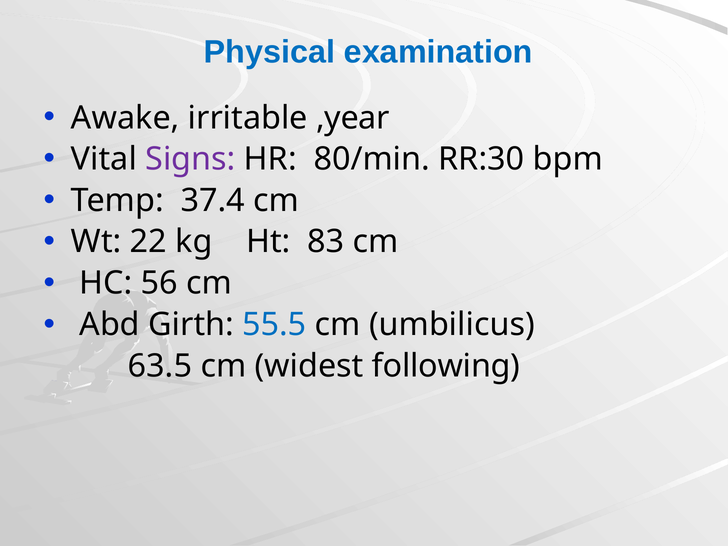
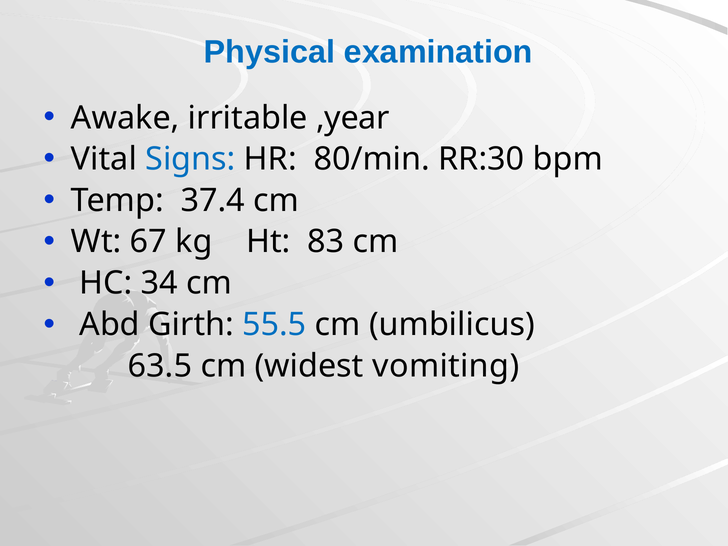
Signs colour: purple -> blue
22: 22 -> 67
56: 56 -> 34
following: following -> vomiting
